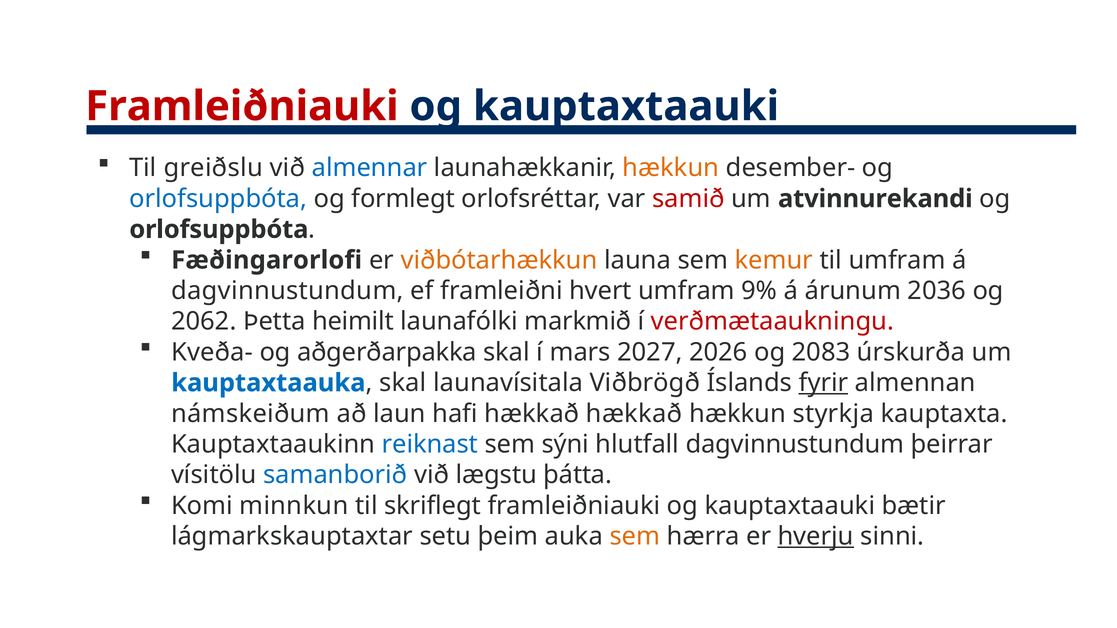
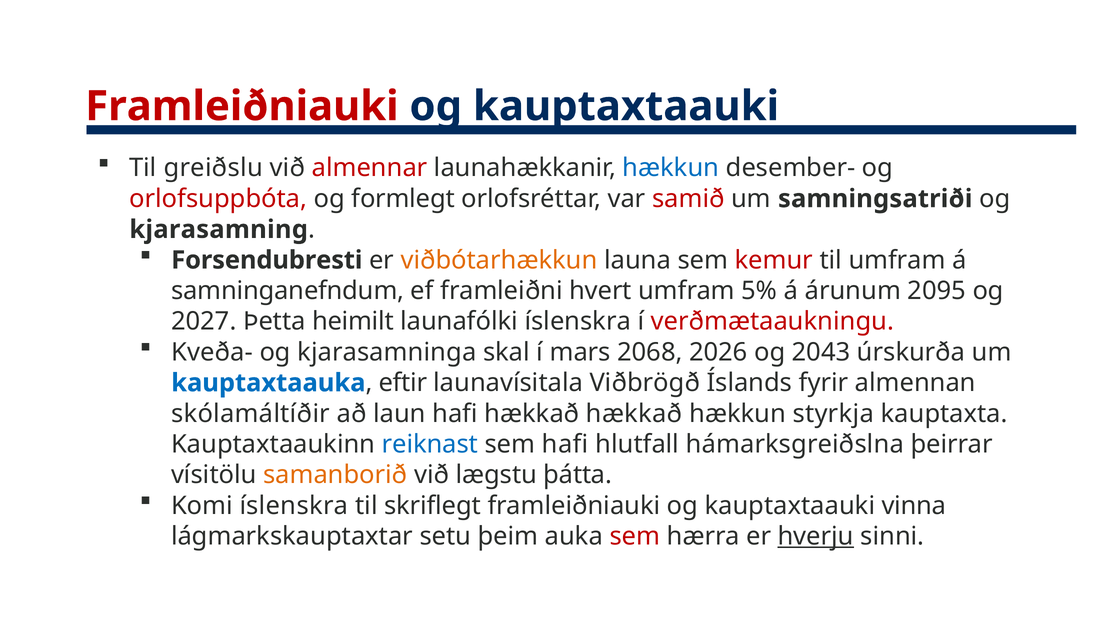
almennar colour: blue -> red
hækkun at (671, 168) colour: orange -> blue
orlofsuppbóta at (218, 199) colour: blue -> red
atvinnurekandi: atvinnurekandi -> samningsatriði
orlofsuppbóta at (219, 230): orlofsuppbóta -> kjarasamning
Fæðingarorlofi: Fæðingarorlofi -> Forsendubresti
kemur colour: orange -> red
dagvinnustundum at (287, 291): dagvinnustundum -> samninganefndum
9%: 9% -> 5%
2036: 2036 -> 2095
2062: 2062 -> 2027
launafólki markmið: markmið -> íslenskra
aðgerðarpakka: aðgerðarpakka -> kjarasamninga
2027: 2027 -> 2068
2083: 2083 -> 2043
skal at (403, 383): skal -> eftir
fyrir underline: present -> none
námskeiðum: námskeiðum -> skólamáltíðir
sem sýni: sýni -> hafi
hlutfall dagvinnustundum: dagvinnustundum -> hámarksgreiðslna
samanborið colour: blue -> orange
Komi minnkun: minnkun -> íslenskra
bætir: bætir -> vinna
sem at (635, 537) colour: orange -> red
